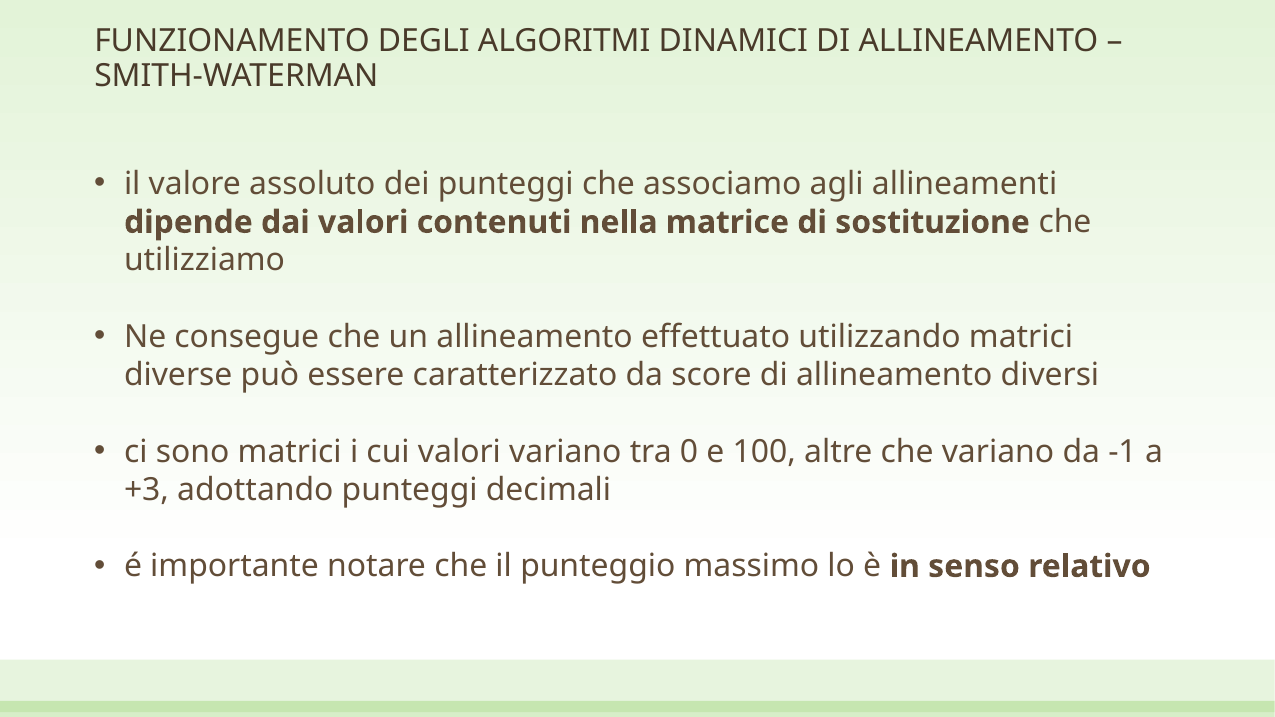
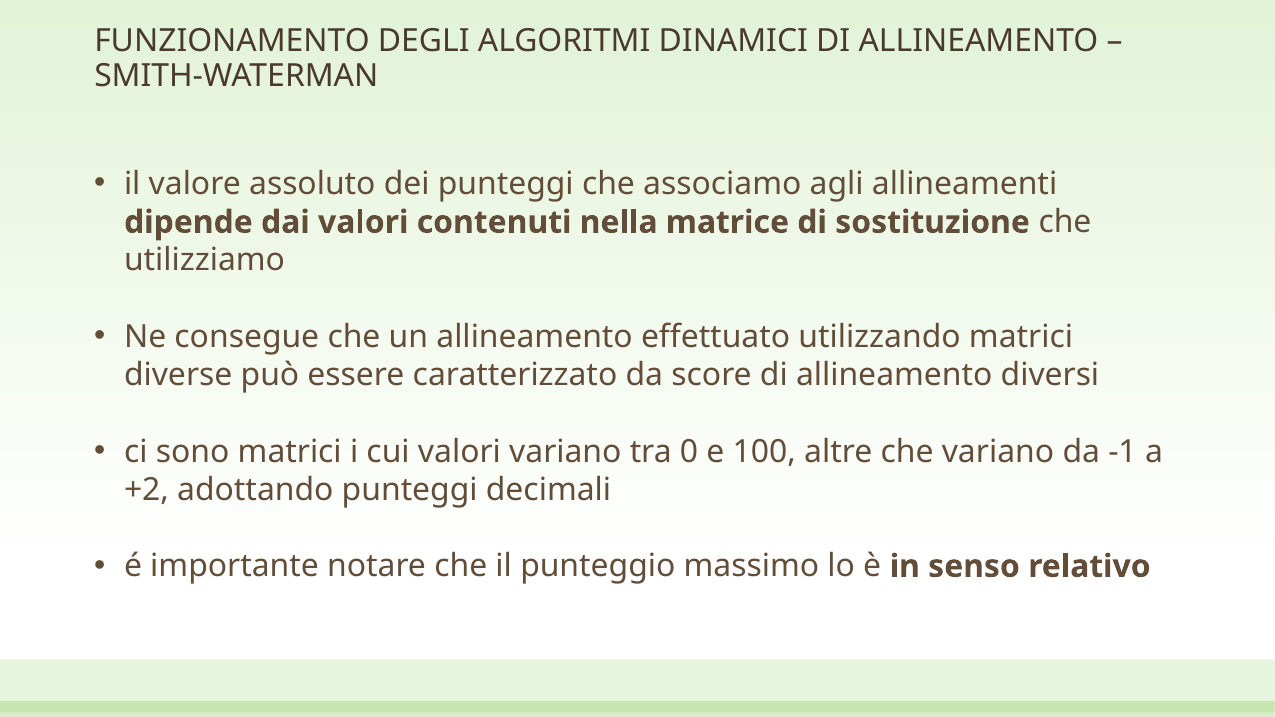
+3: +3 -> +2
